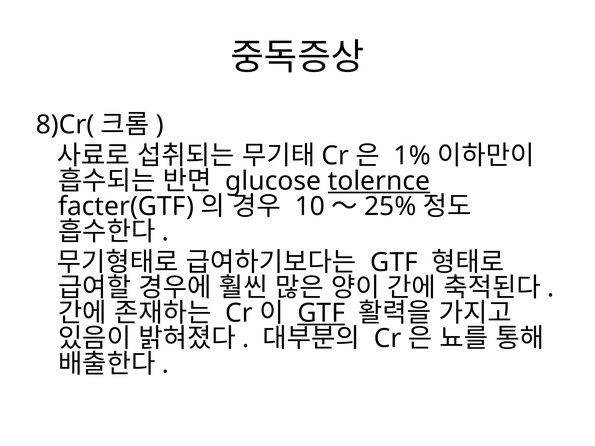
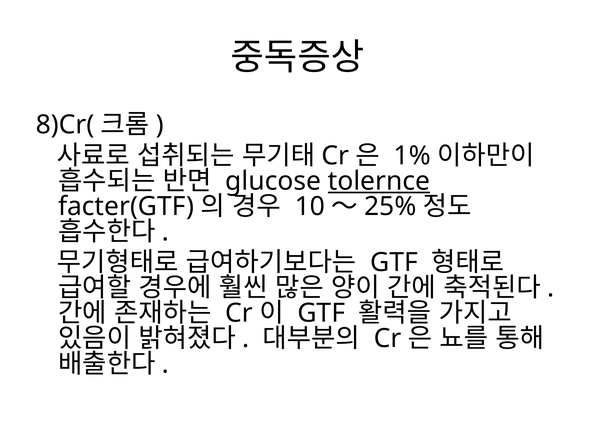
GTF at (321, 313) underline: present -> none
